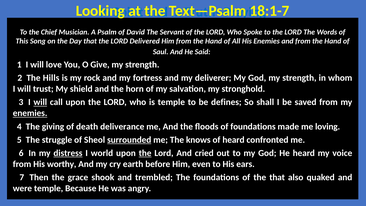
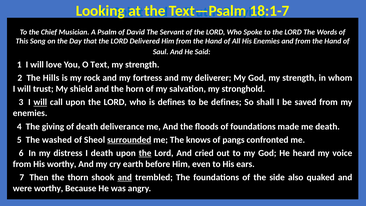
Give: Give -> Text
is temple: temple -> defines
enemies at (30, 113) underline: present -> none
me loving: loving -> death
struggle: struggle -> washed
of heard: heard -> pangs
distress underline: present -> none
I world: world -> death
grace: grace -> thorn
and at (125, 177) underline: none -> present
the that: that -> side
were temple: temple -> worthy
